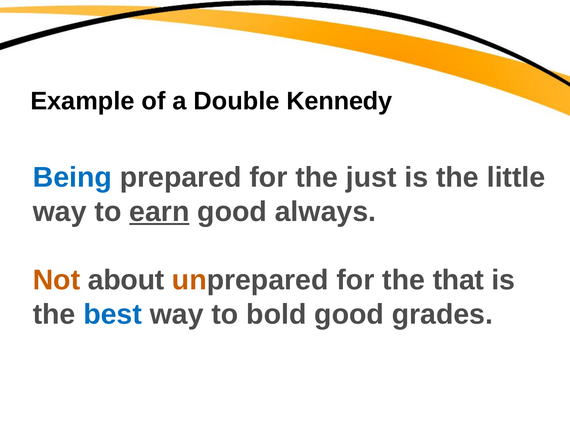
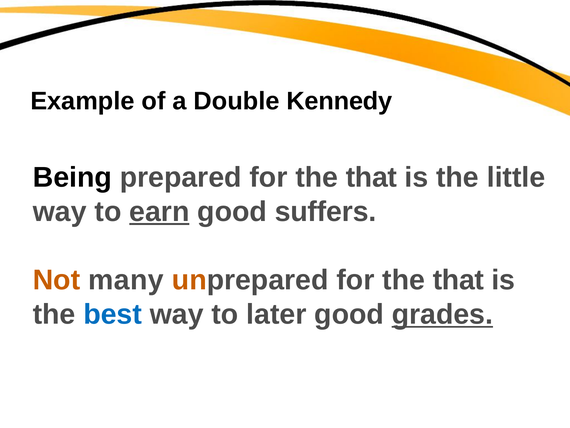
Being colour: blue -> black
prepared for the just: just -> that
always: always -> suffers
about: about -> many
bold: bold -> later
grades underline: none -> present
